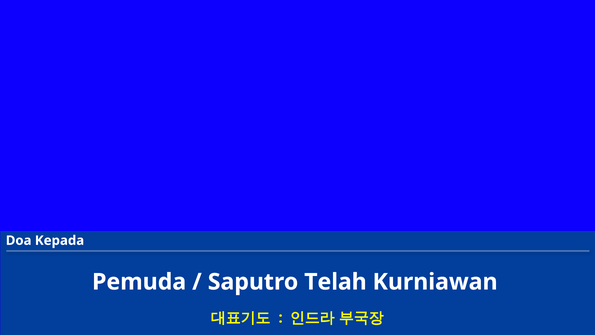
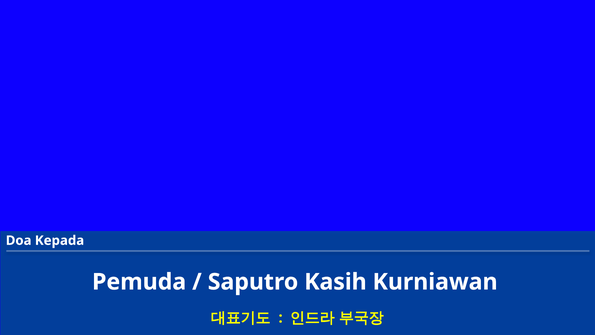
Telah: Telah -> Kasih
